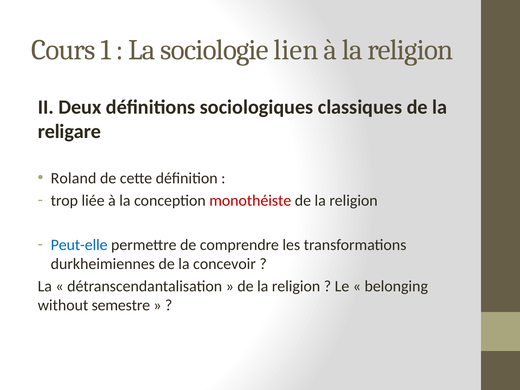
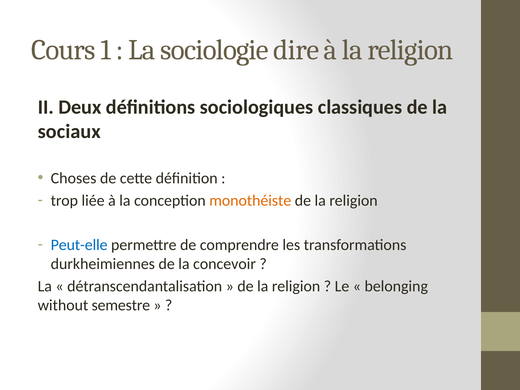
lien: lien -> dire
religare: religare -> sociaux
Roland: Roland -> Choses
monothéiste colour: red -> orange
